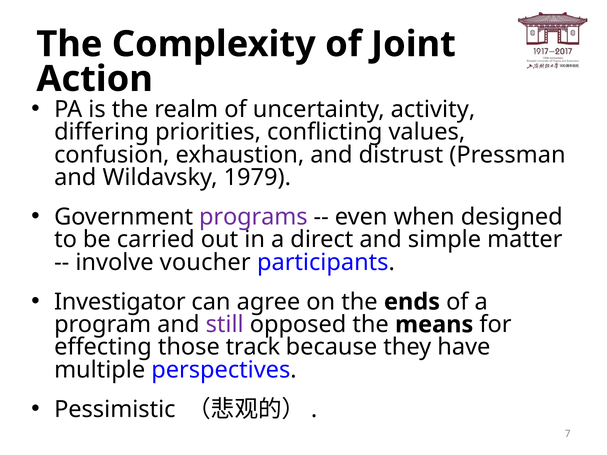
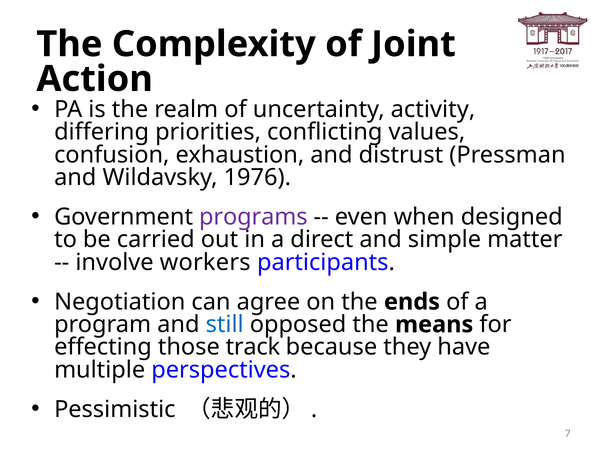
1979: 1979 -> 1976
voucher: voucher -> workers
Investigator: Investigator -> Negotiation
still colour: purple -> blue
